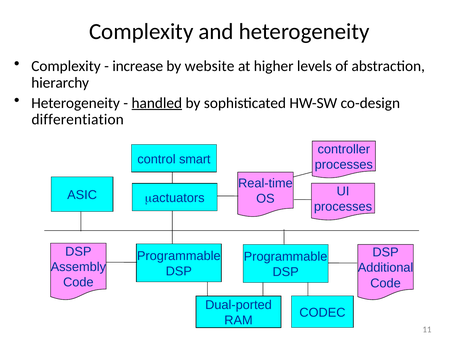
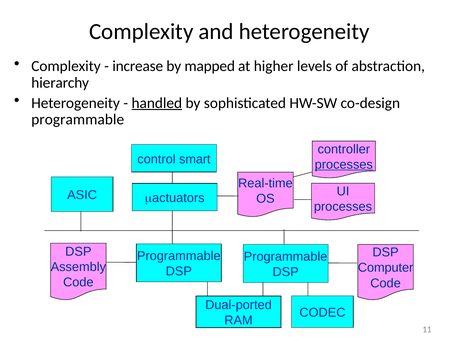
website: website -> mapped
differentiation at (78, 119): differentiation -> programmable
processes at (344, 164) underline: none -> present
Additional: Additional -> Computer
